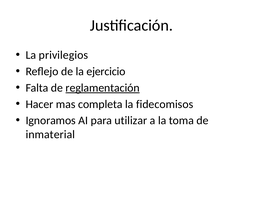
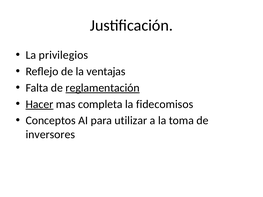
ejercicio: ejercicio -> ventajas
Hacer underline: none -> present
Ignoramos: Ignoramos -> Conceptos
inmaterial: inmaterial -> inversores
